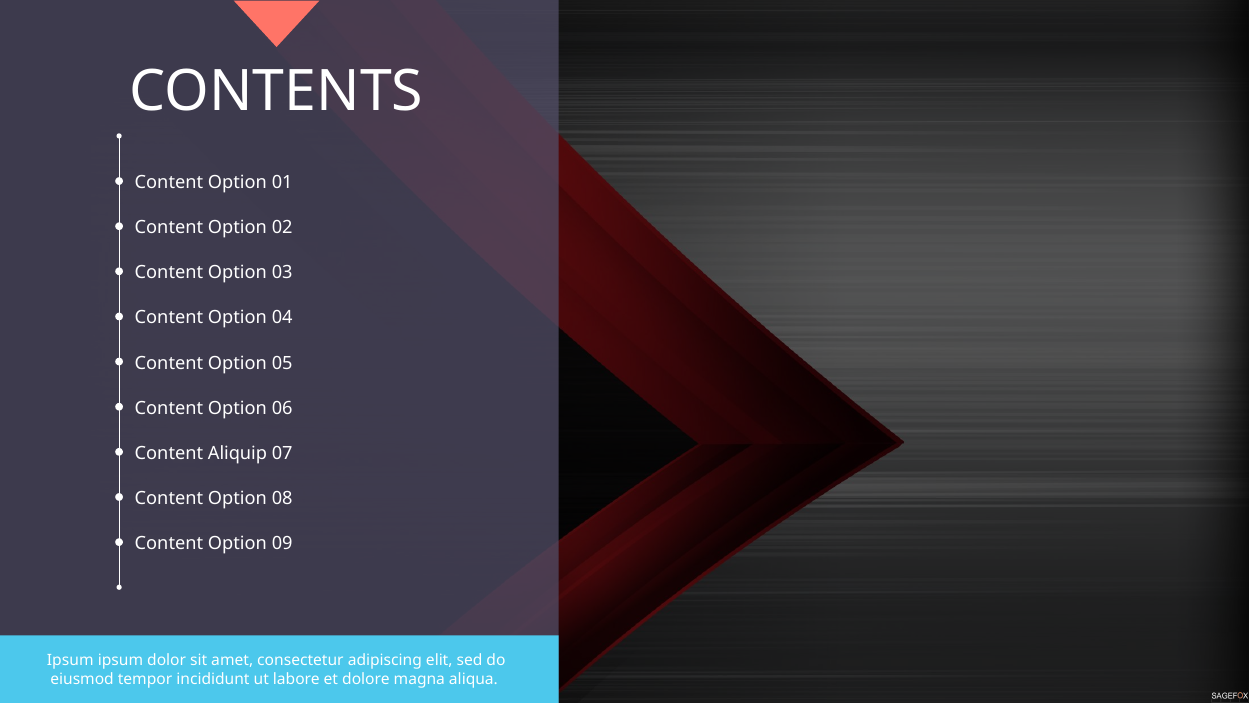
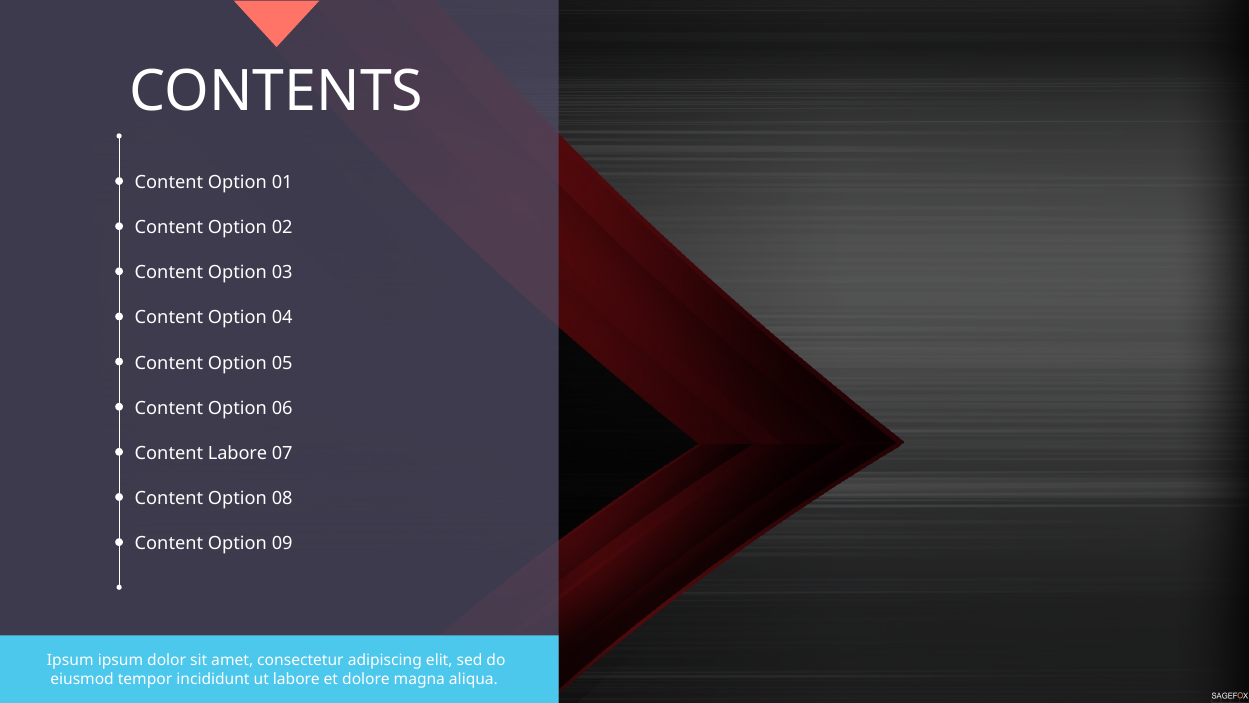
Content Aliquip: Aliquip -> Labore
